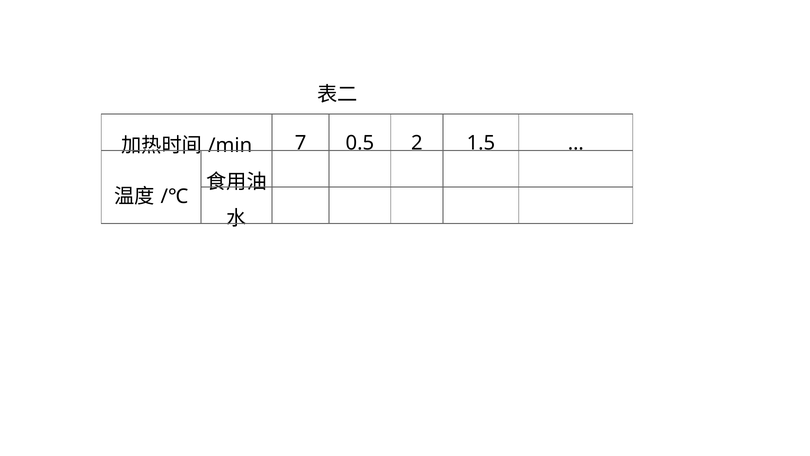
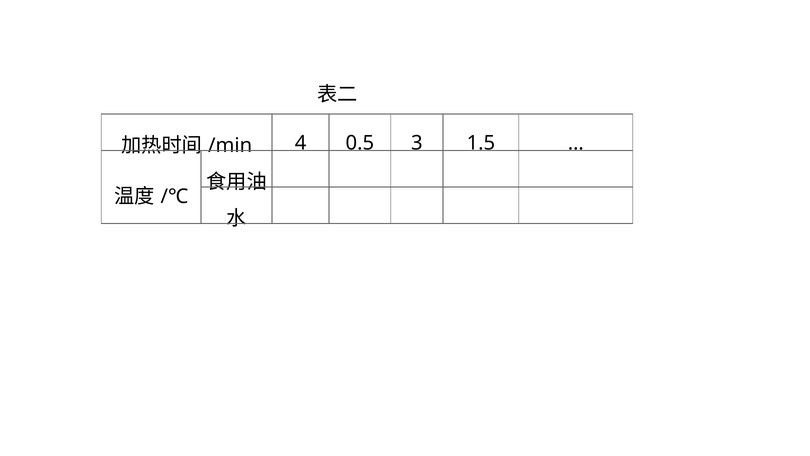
7: 7 -> 4
2: 2 -> 3
